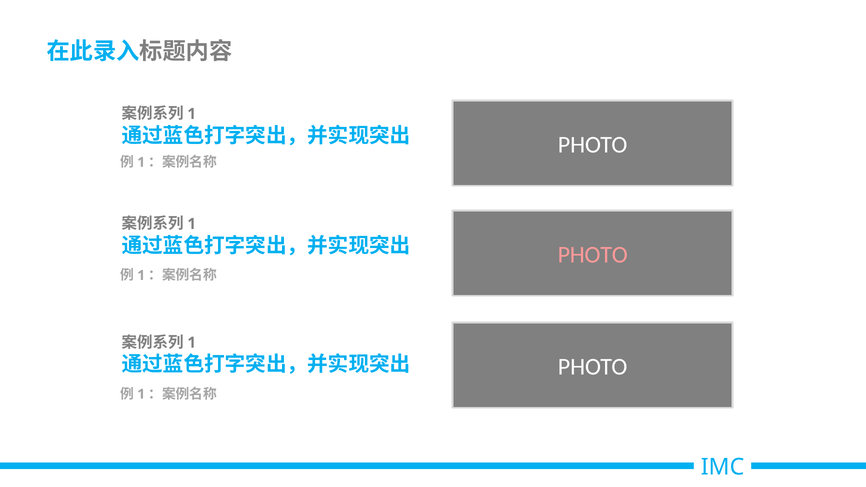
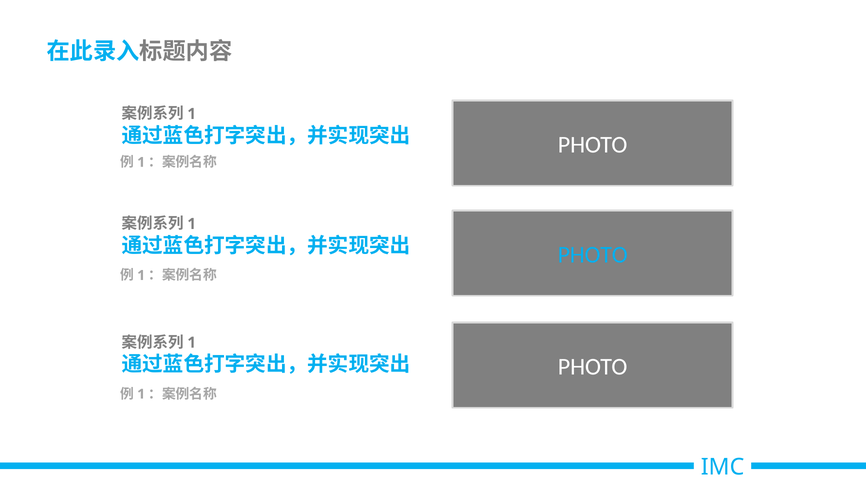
PHOTO at (593, 255) colour: pink -> light blue
